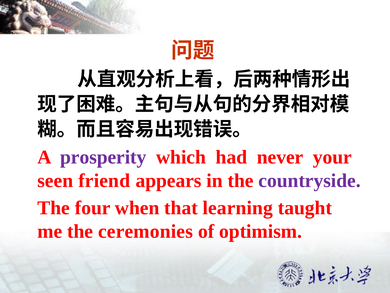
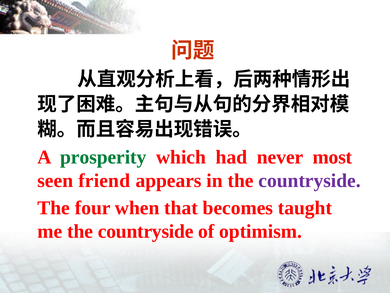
prosperity colour: purple -> green
your: your -> most
learning: learning -> becomes
me the ceremonies: ceremonies -> countryside
